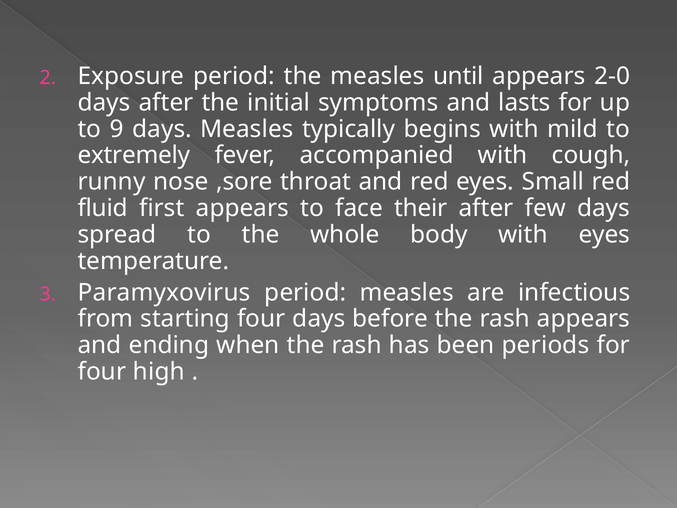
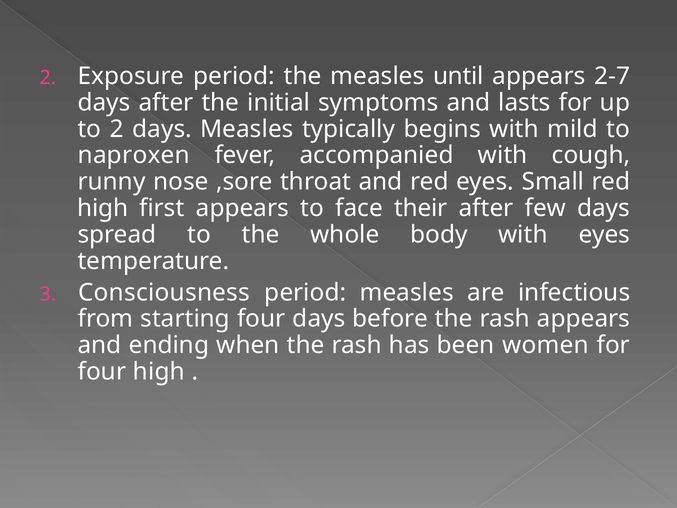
2-0: 2-0 -> 2-7
to 9: 9 -> 2
extremely: extremely -> naproxen
fluid at (103, 208): fluid -> high
Paramyxovirus: Paramyxovirus -> Consciousness
periods: periods -> women
